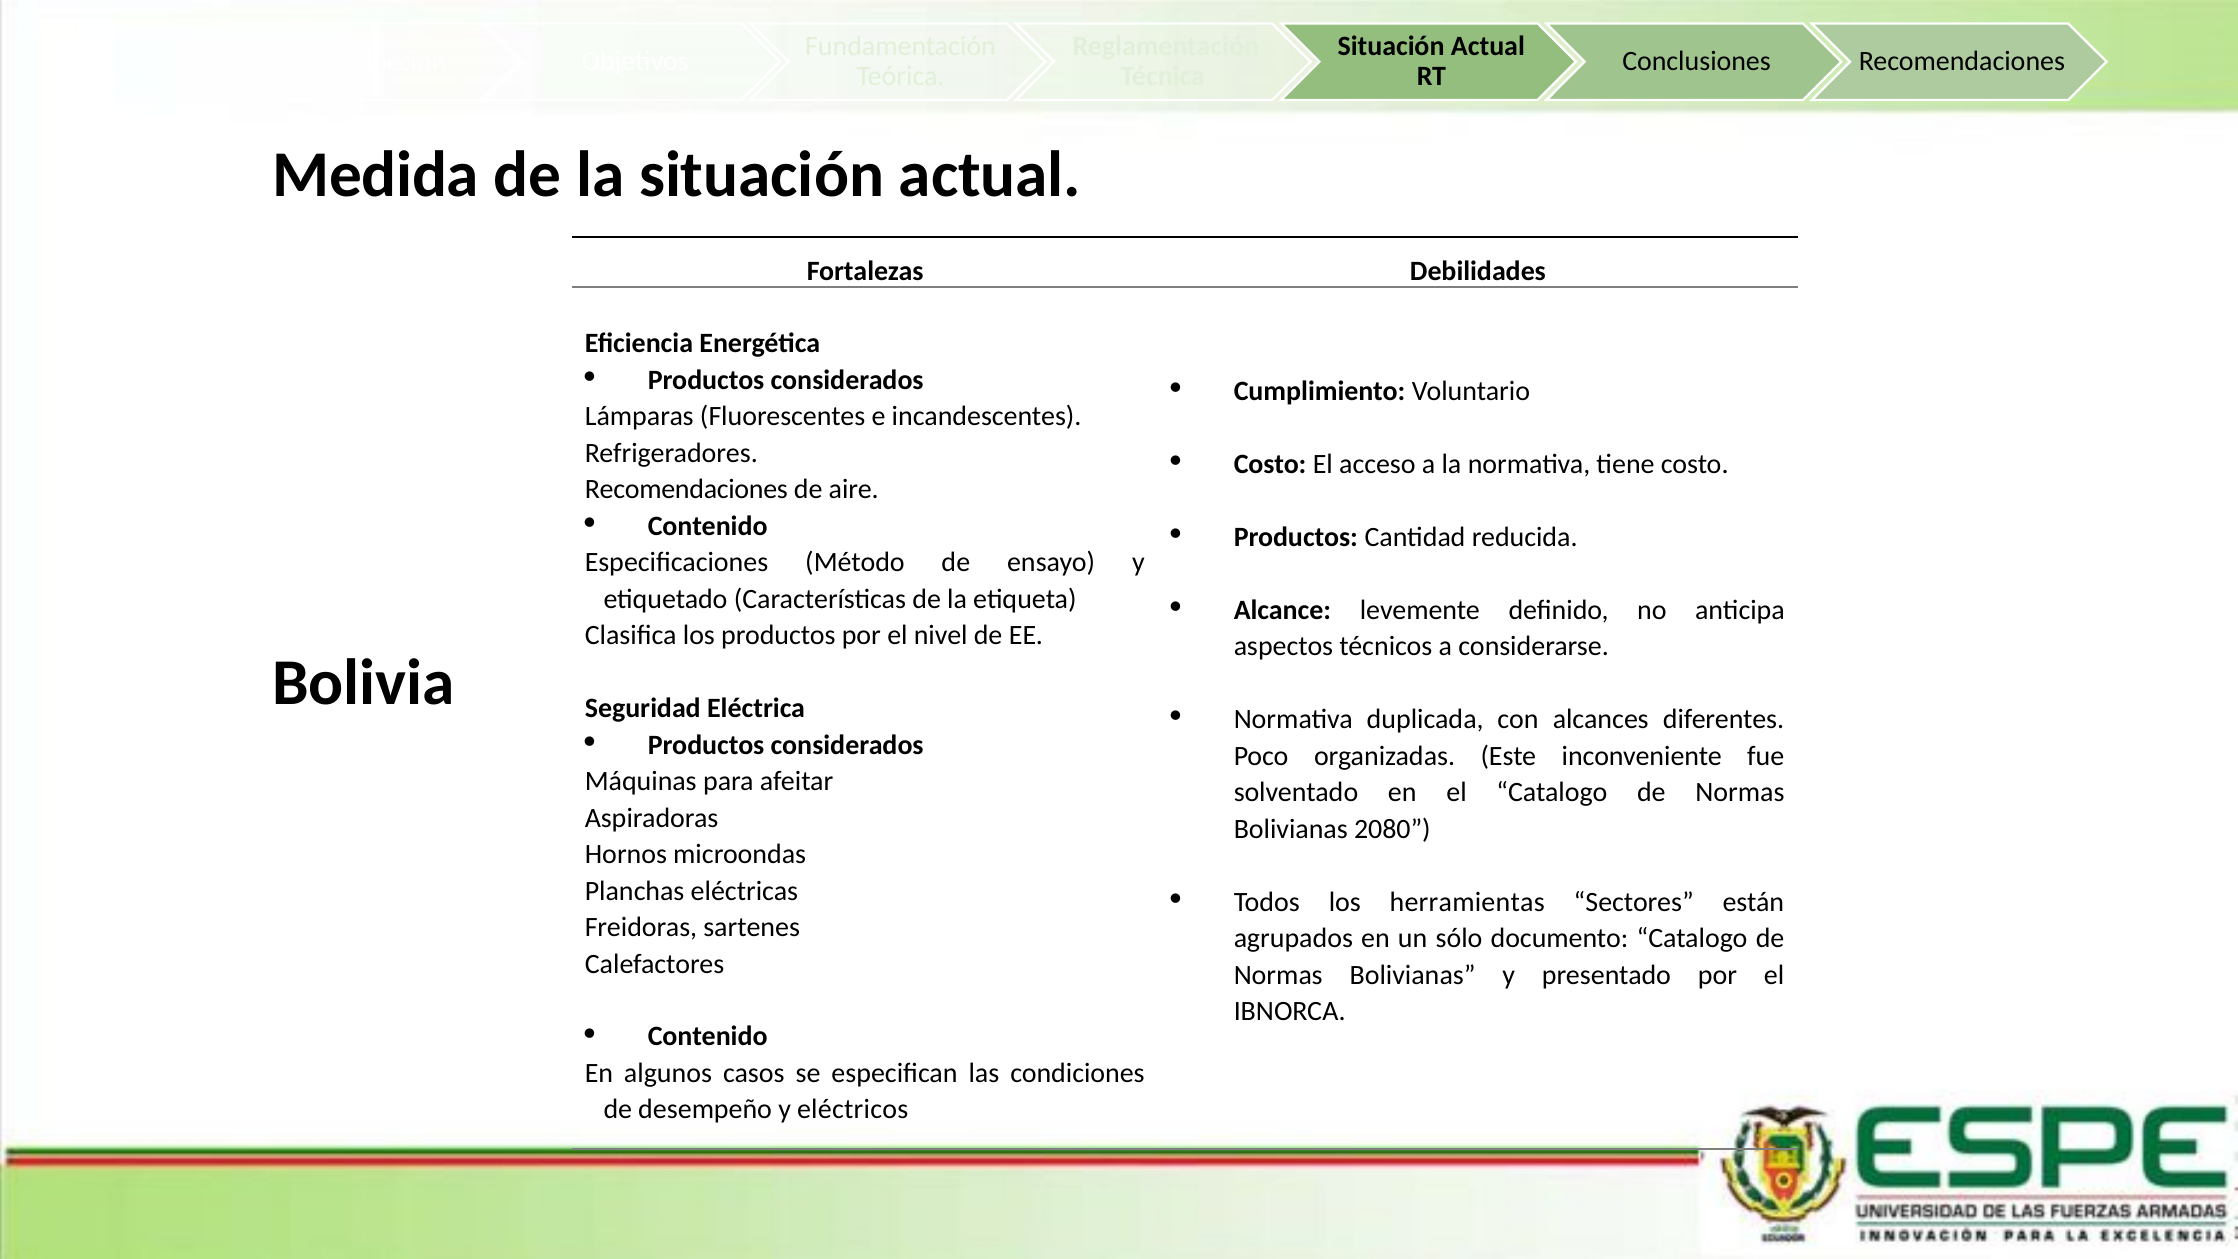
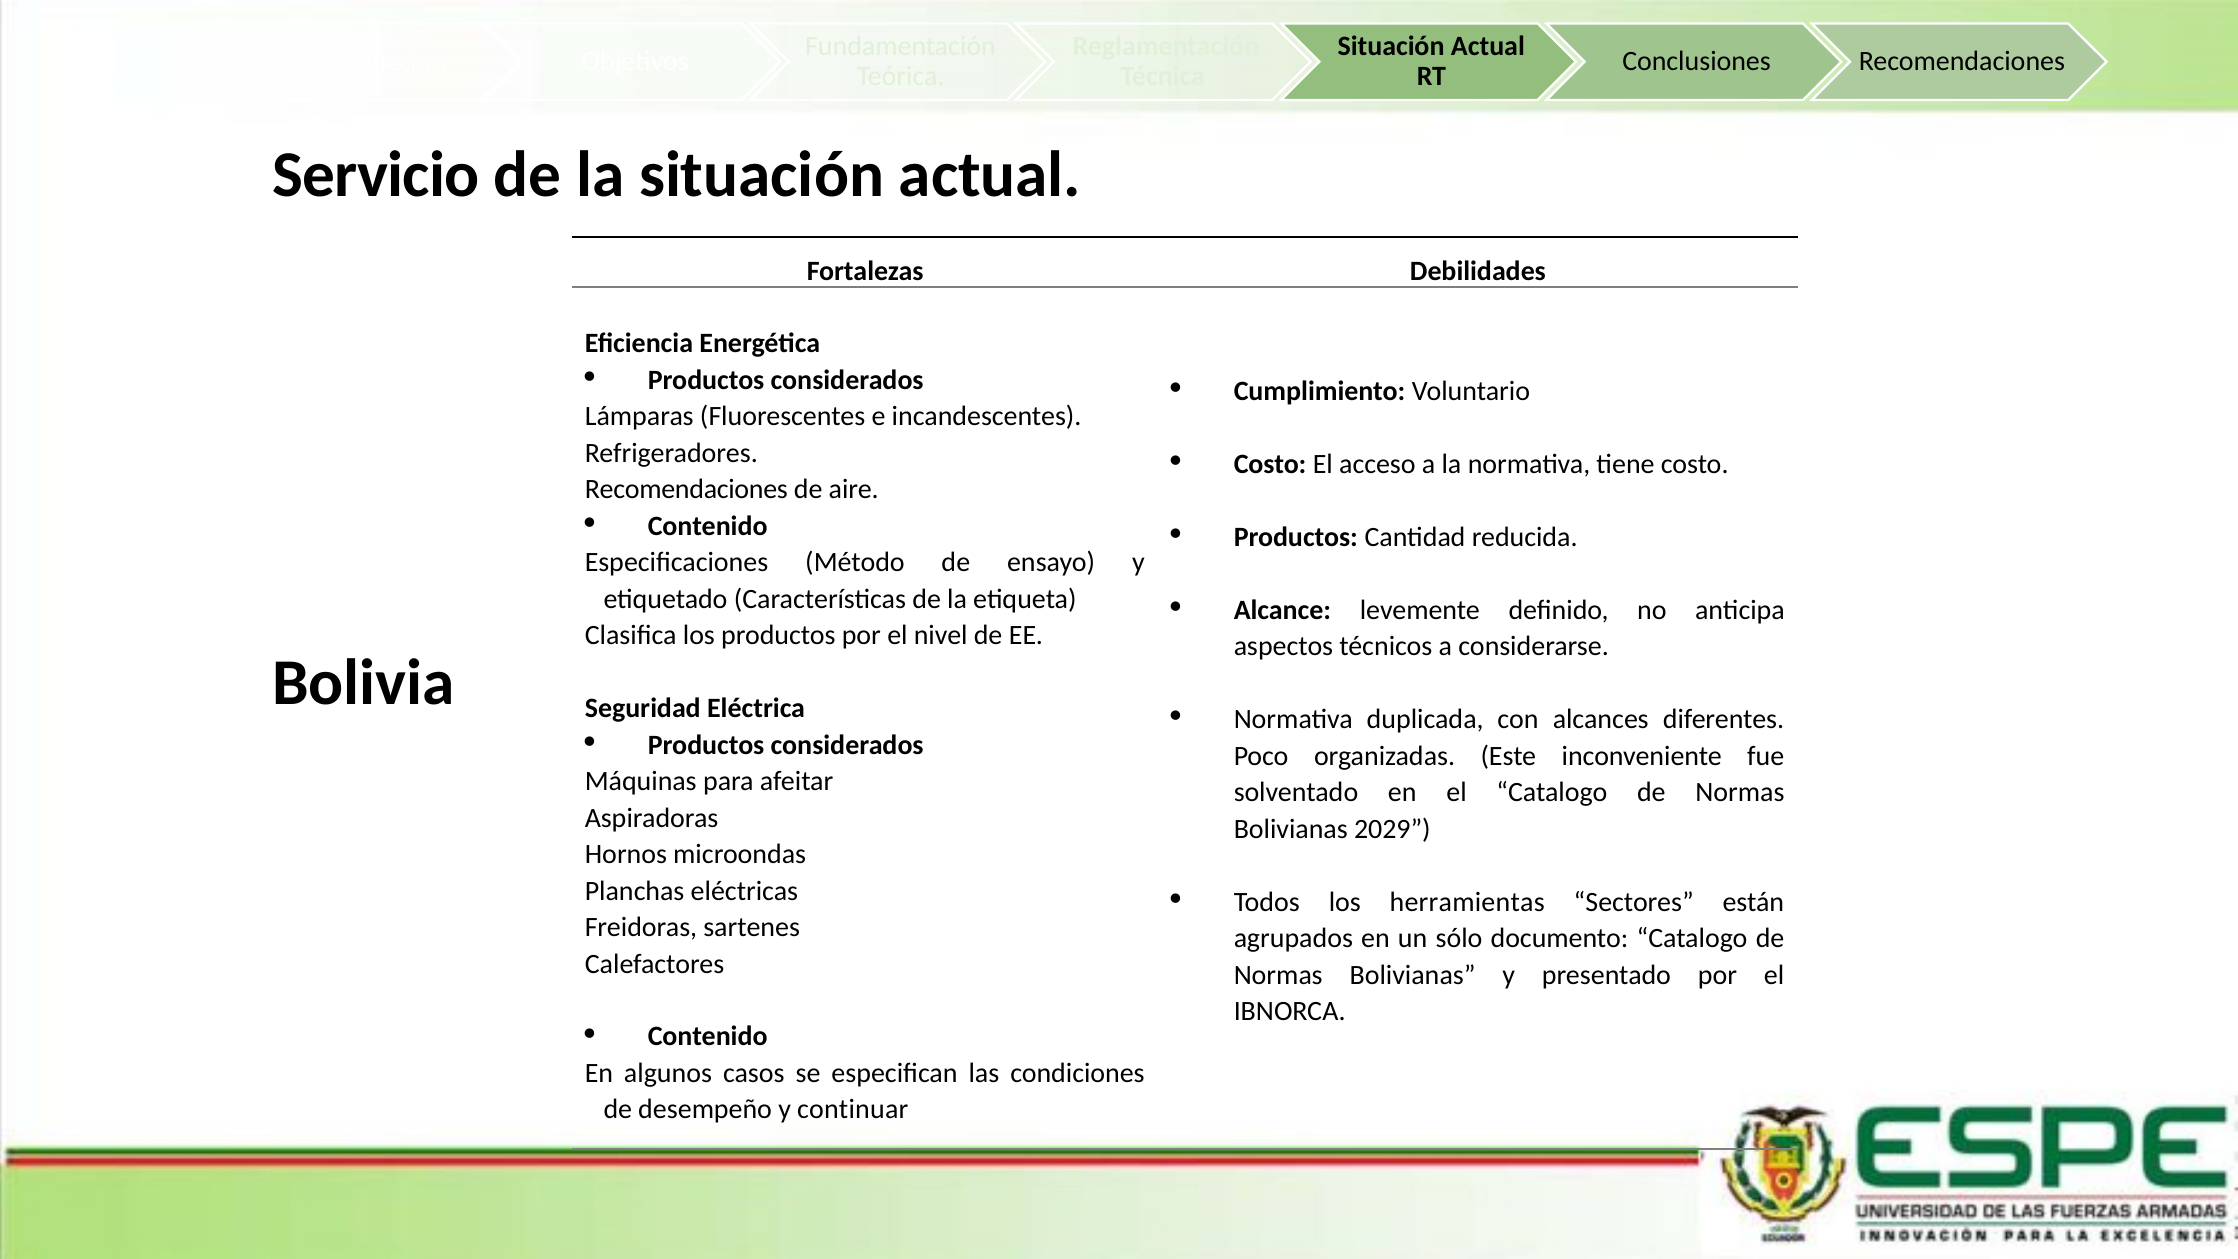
Medida: Medida -> Servicio
2080: 2080 -> 2029
eléctricos: eléctricos -> continuar
